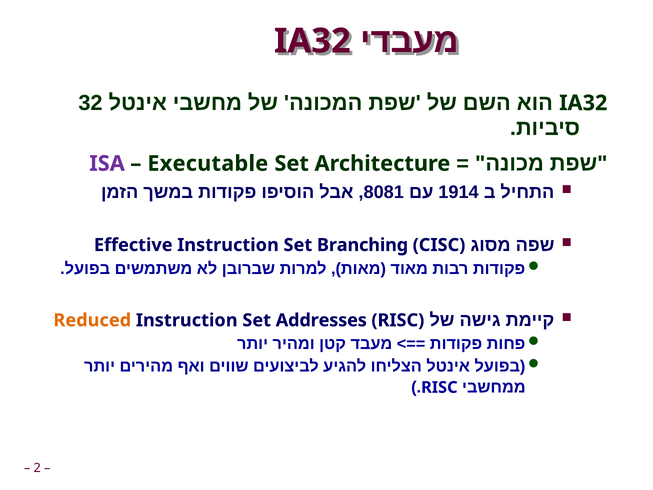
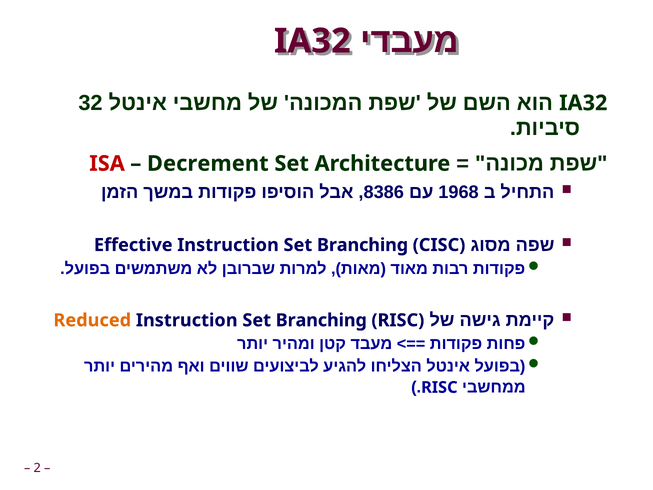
ISA colour: purple -> red
Executable: Executable -> Decrement
8081: 8081 -> 8386
1914: 1914 -> 1968
Addresses at (321, 320): Addresses -> Branching
